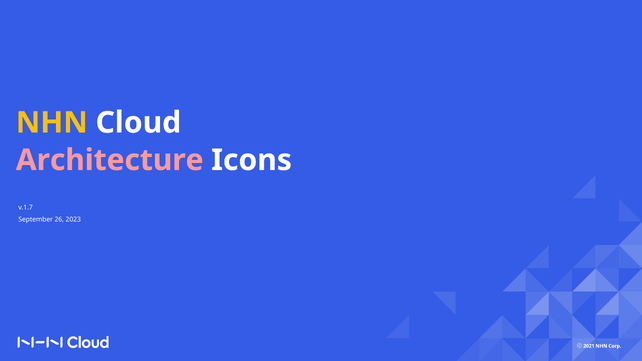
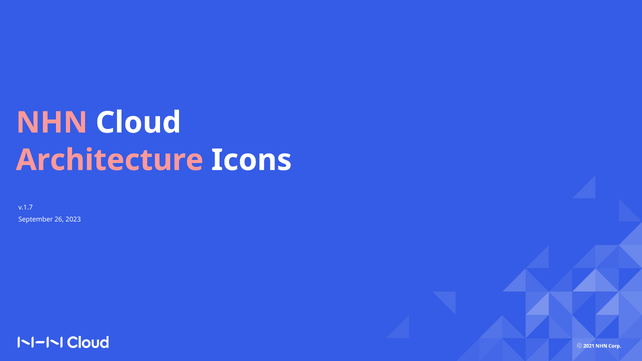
NHN at (52, 123) colour: yellow -> pink
